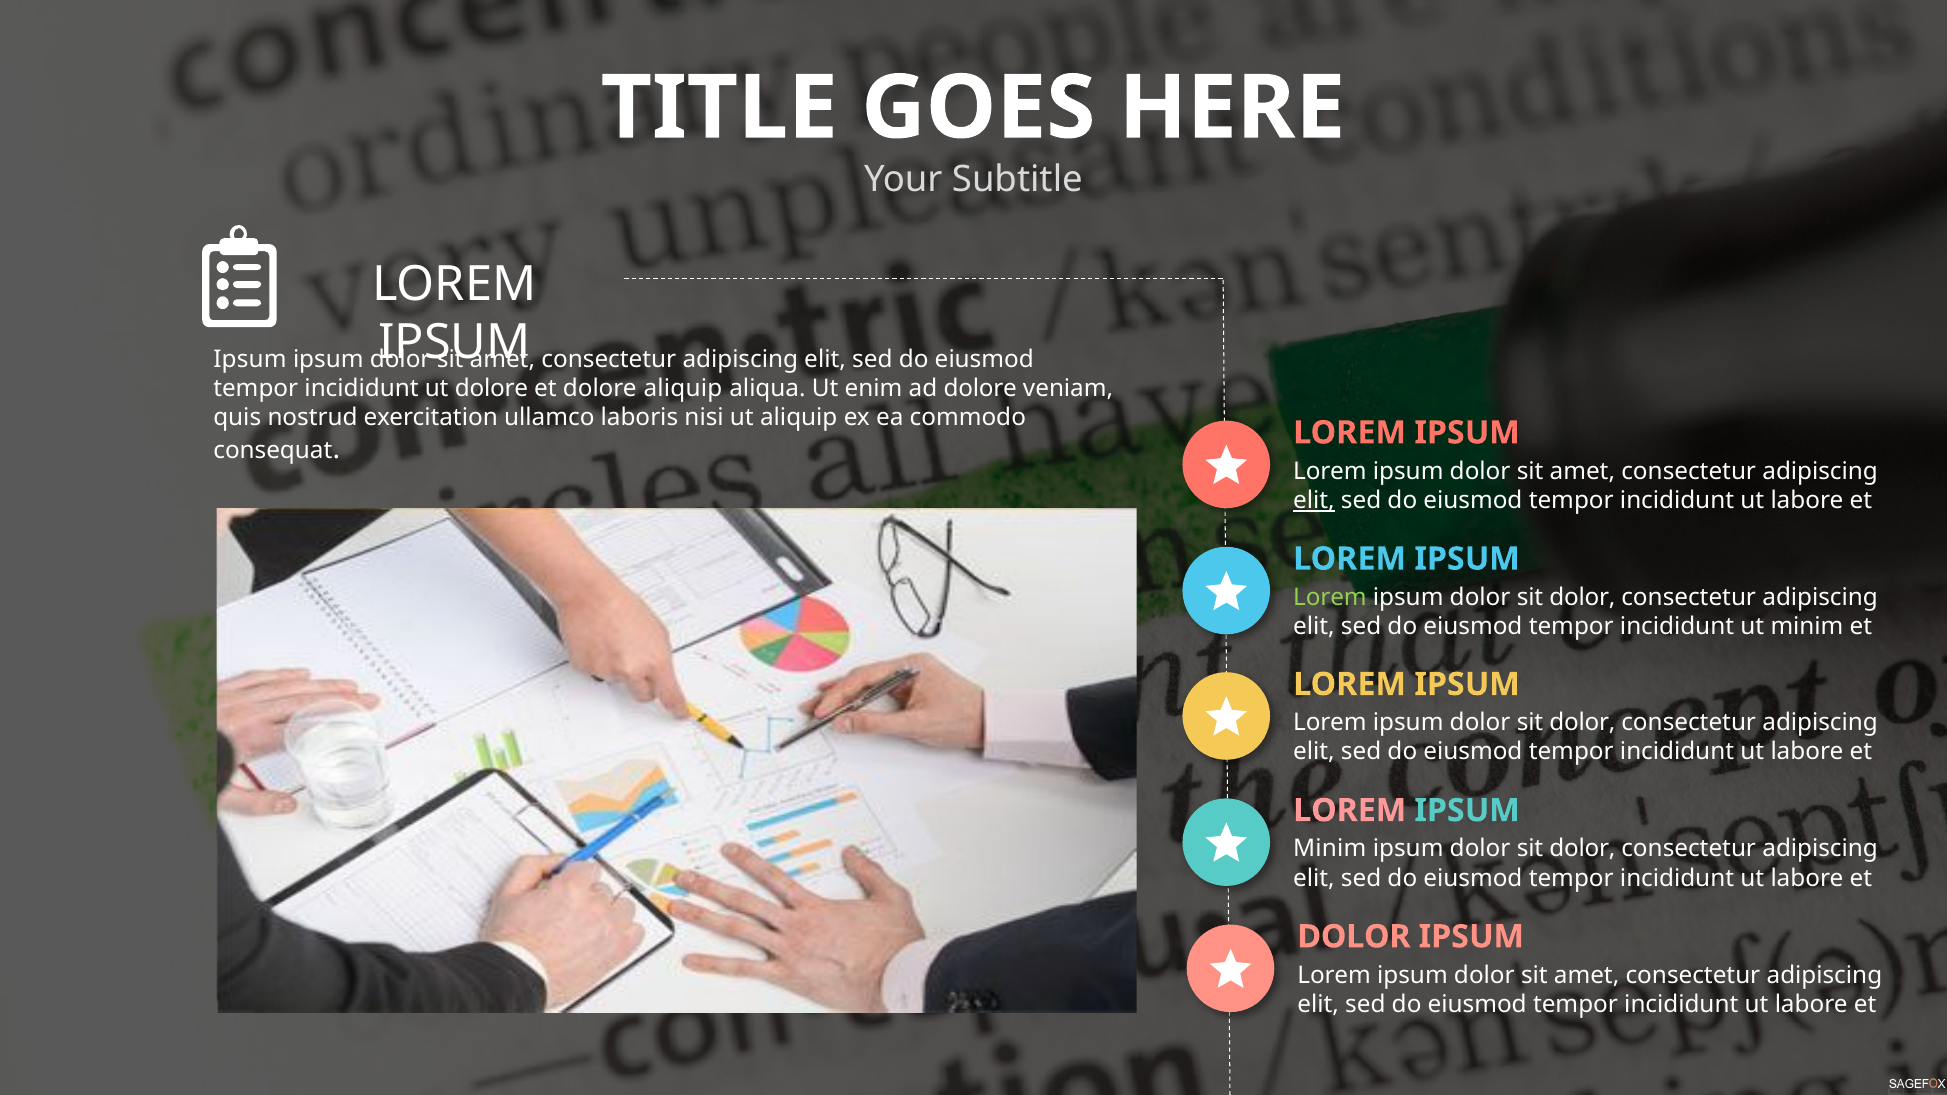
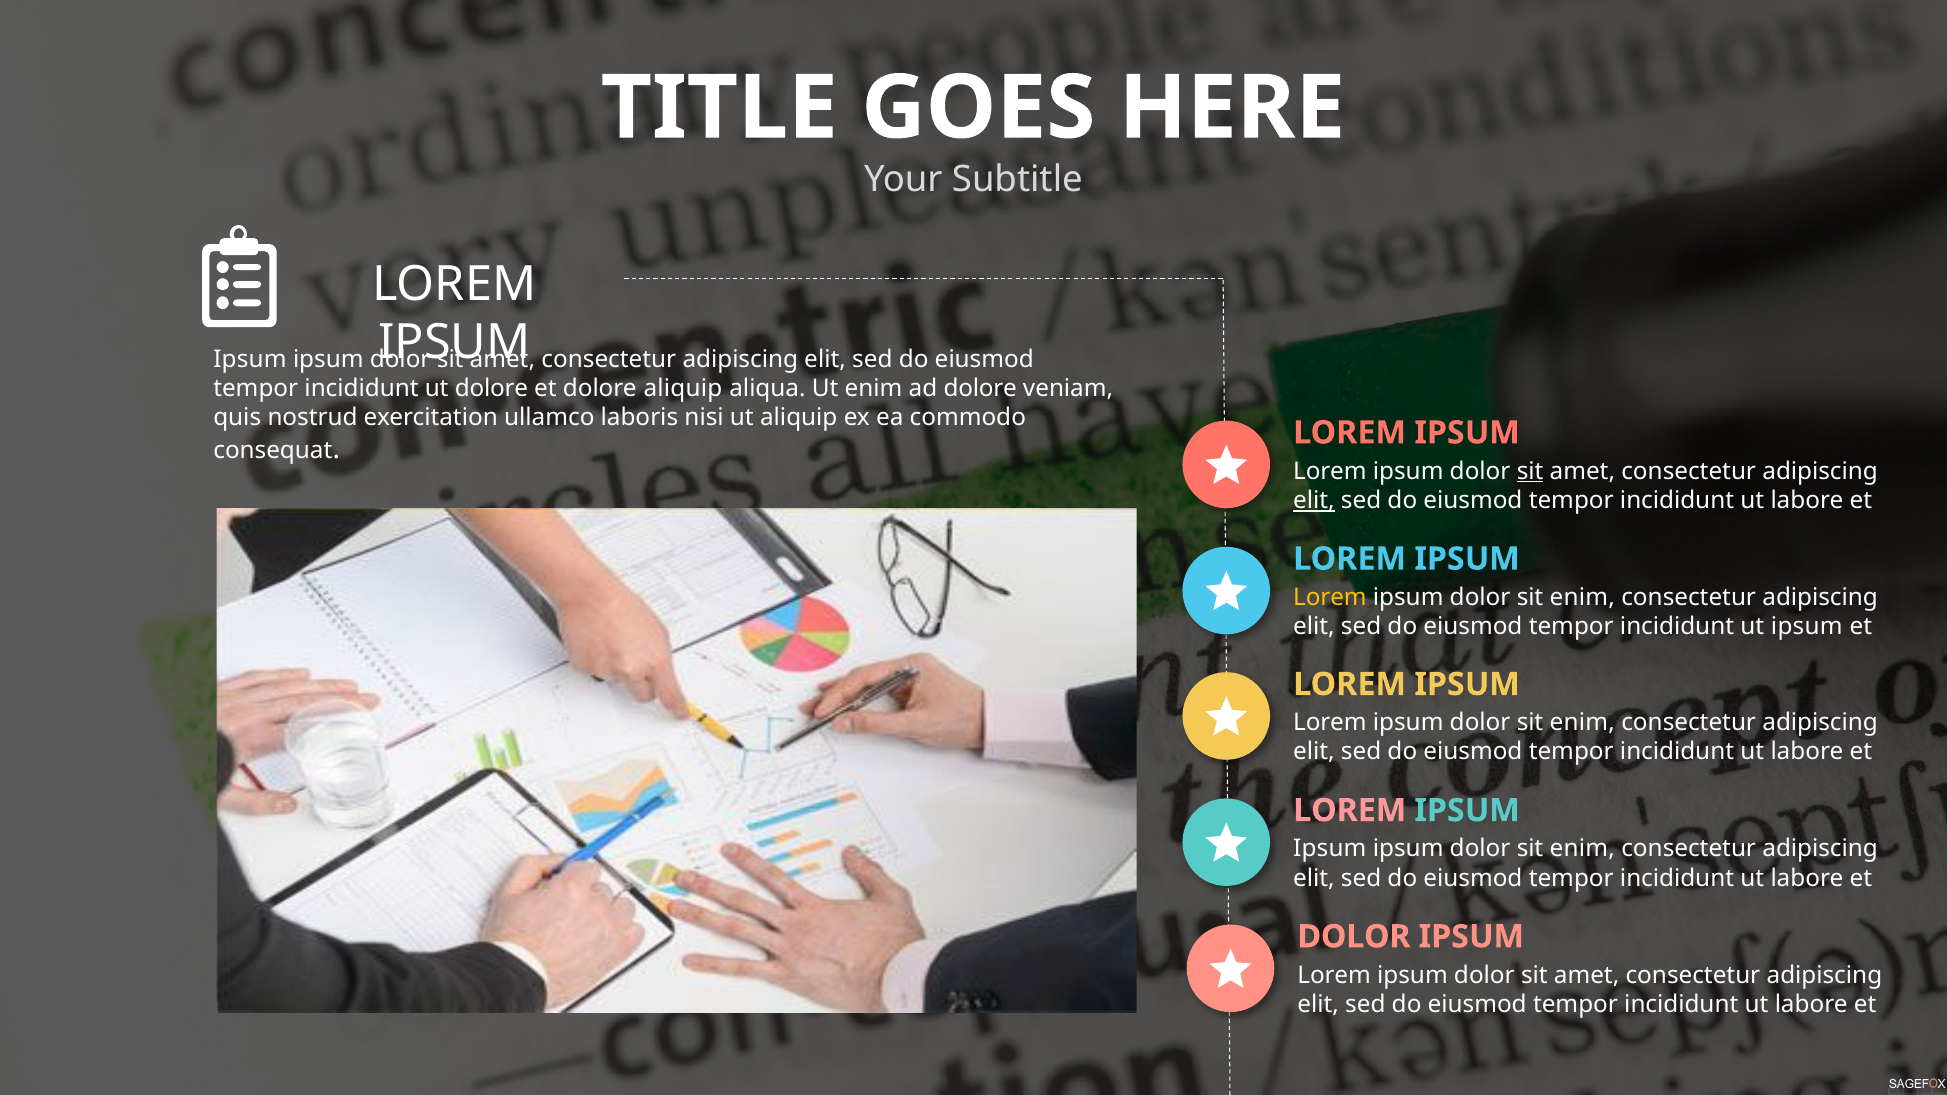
sit at (1530, 471) underline: none -> present
Lorem at (1330, 597) colour: light green -> yellow
dolor at (1582, 597): dolor -> enim
ut minim: minim -> ipsum
dolor at (1582, 723): dolor -> enim
Minim at (1330, 849): Minim -> Ipsum
dolor at (1582, 849): dolor -> enim
